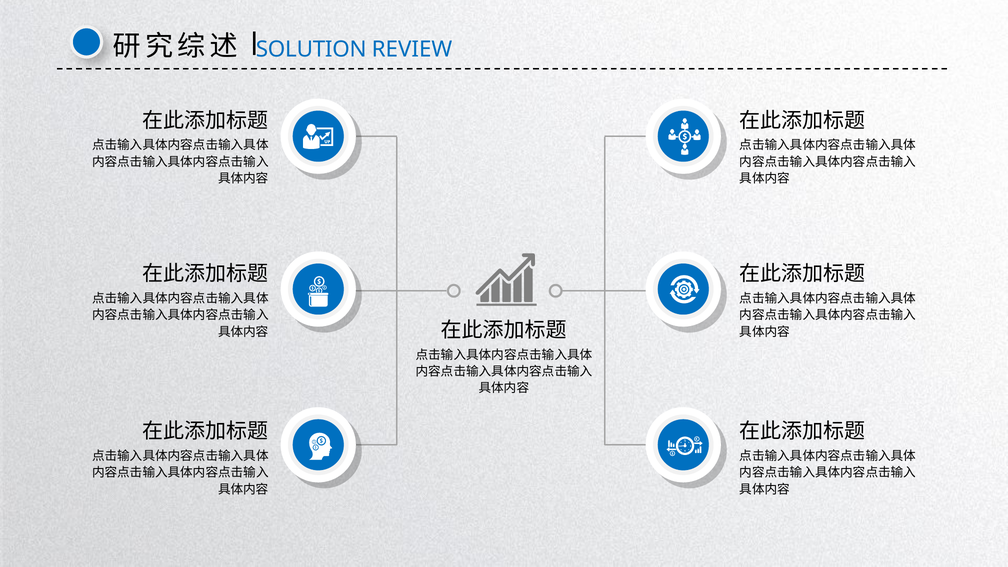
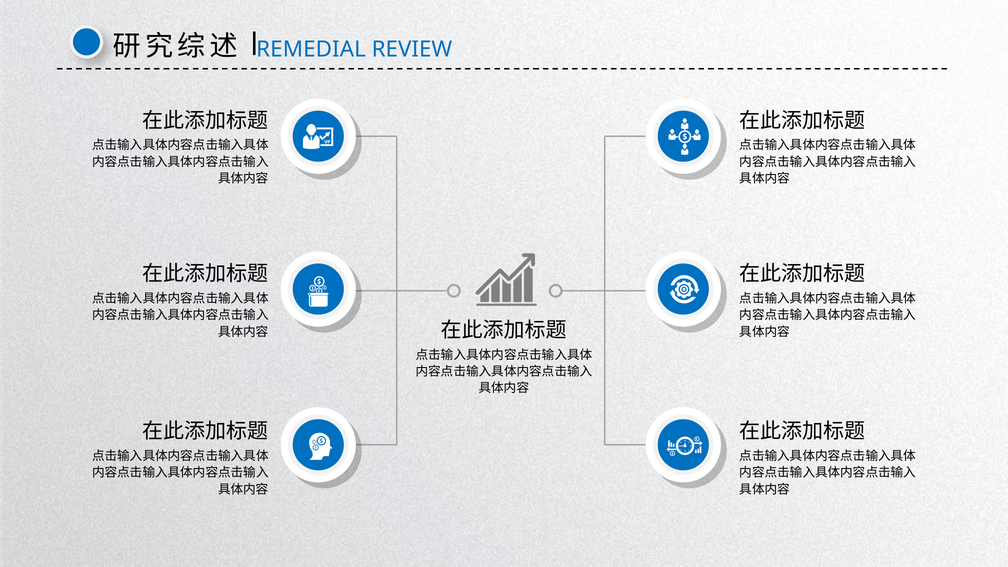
SOLUTION: SOLUTION -> REMEDIAL
